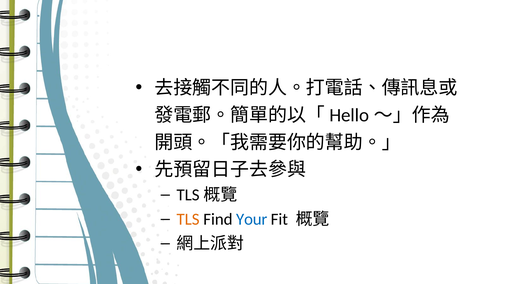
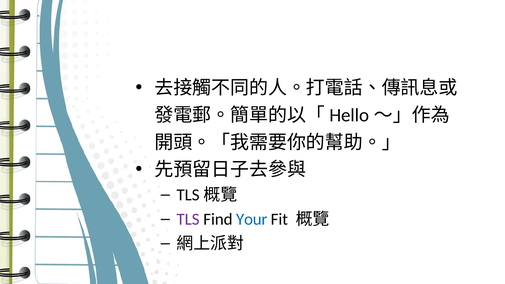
TLS colour: orange -> purple
